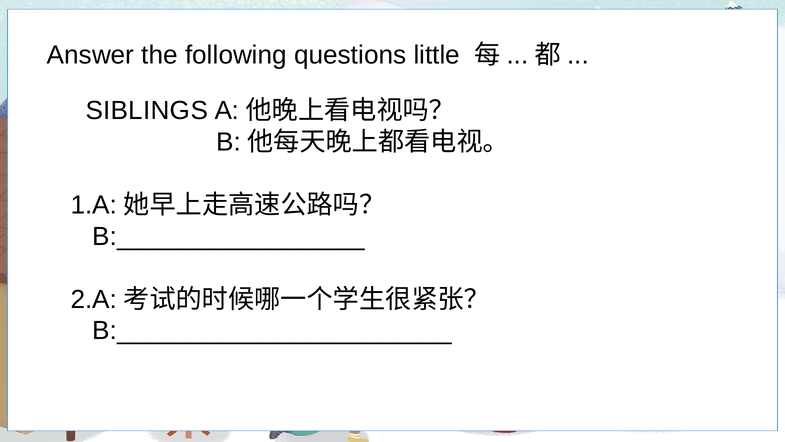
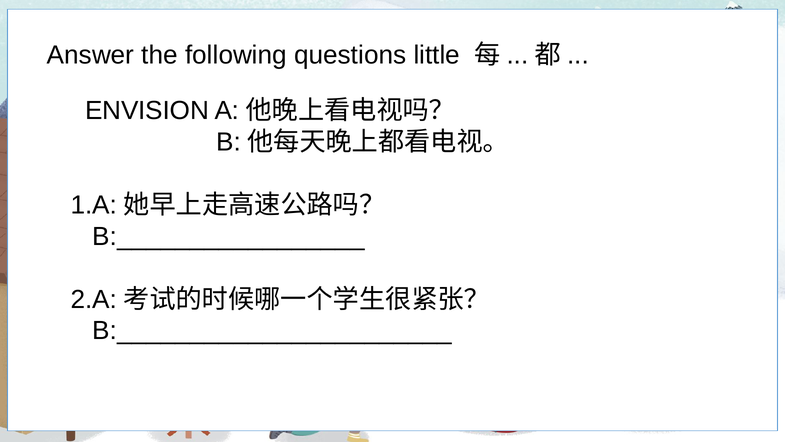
SIBLINGS: SIBLINGS -> ENVISION
